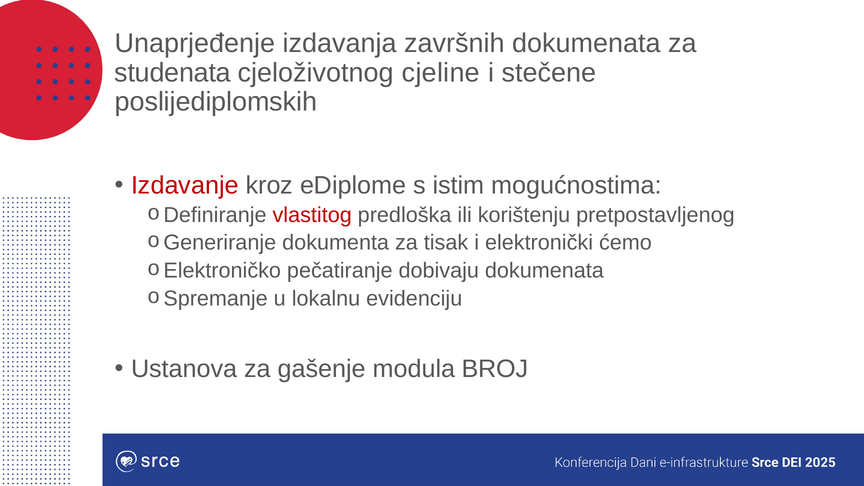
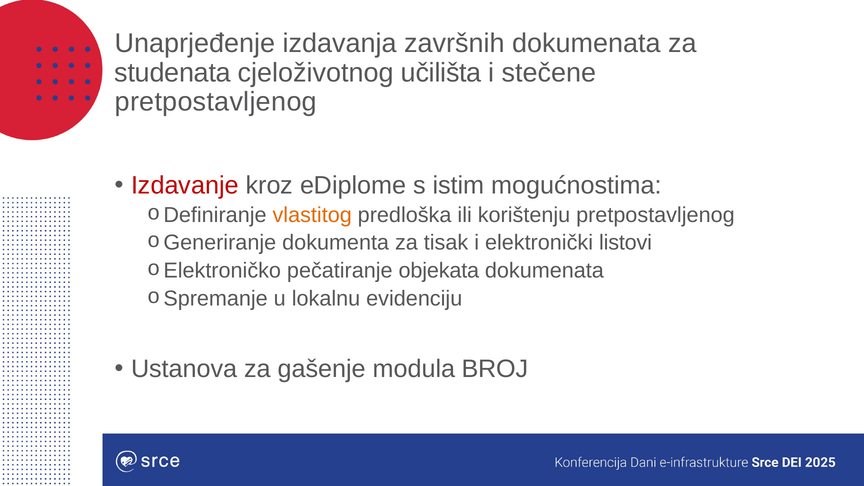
cjeline: cjeline -> učilišta
poslijediplomskih at (216, 102): poslijediplomskih -> pretpostavljenog
vlastitog colour: red -> orange
ćemo: ćemo -> listovi
dobivaju: dobivaju -> objekata
